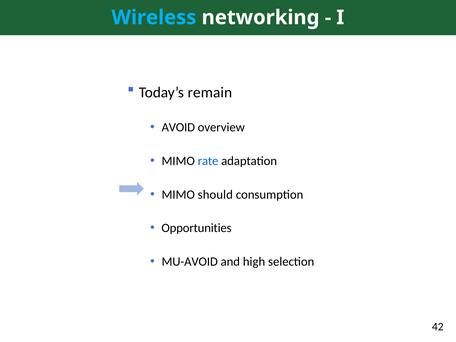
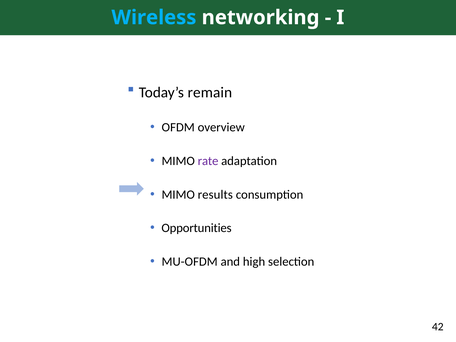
AVOID: AVOID -> OFDM
rate colour: blue -> purple
should: should -> results
MU-AVOID: MU-AVOID -> MU-OFDM
